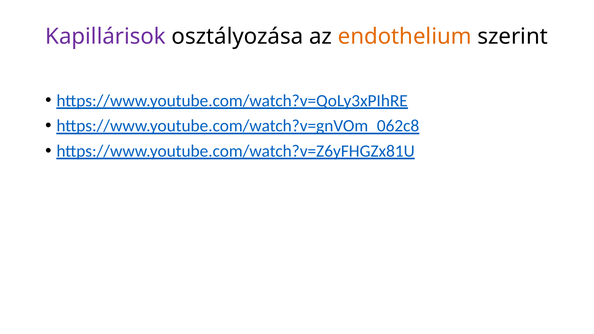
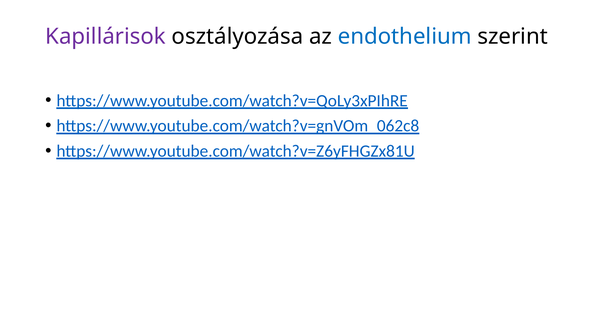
endothelium colour: orange -> blue
